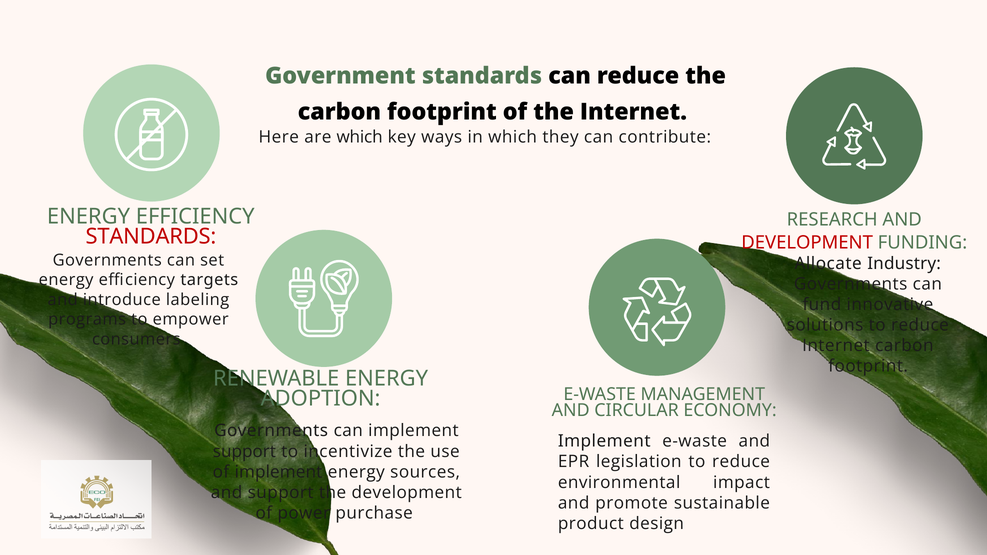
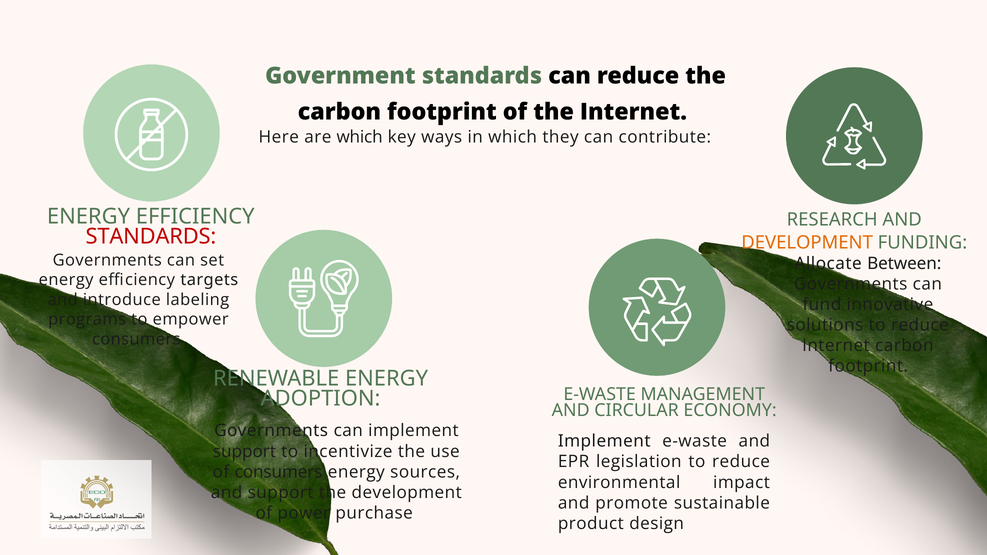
DEVELOPMENT at (807, 243) colour: red -> orange
Industry: Industry -> Between
of implement: implement -> consumers
